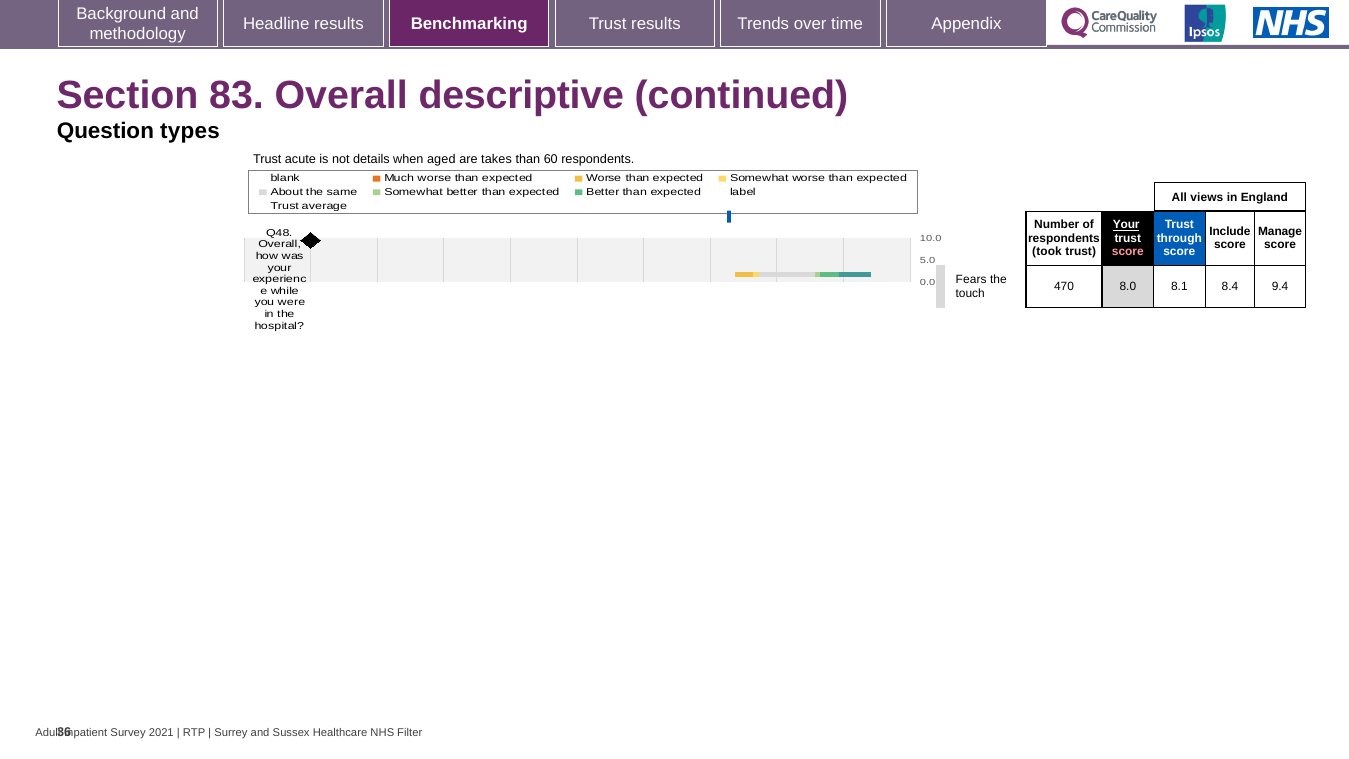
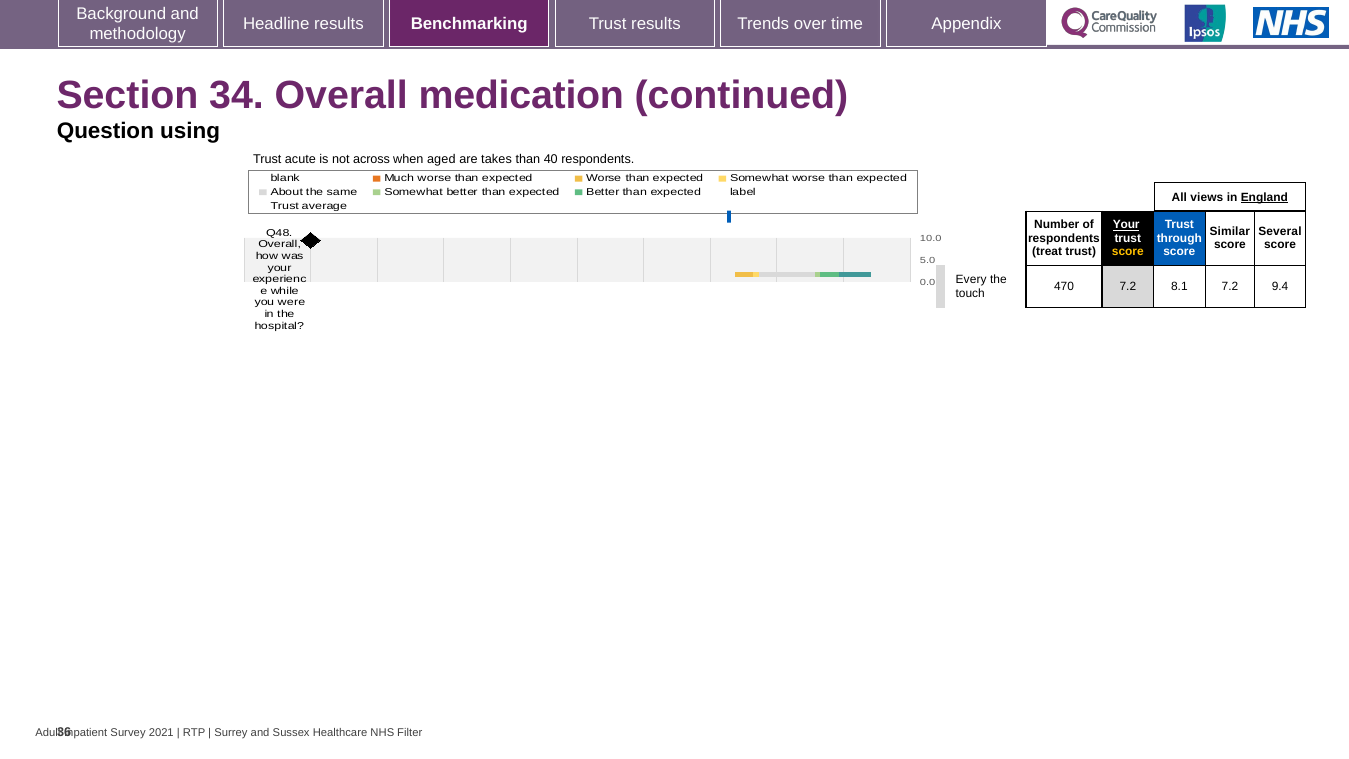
83: 83 -> 34
descriptive: descriptive -> medication
types: types -> using
details: details -> across
60: 60 -> 40
England underline: none -> present
Include: Include -> Similar
Manage: Manage -> Several
took: took -> treat
score at (1128, 252) colour: pink -> yellow
Fears: Fears -> Every
470 8.0: 8.0 -> 7.2
8.1 8.4: 8.4 -> 7.2
